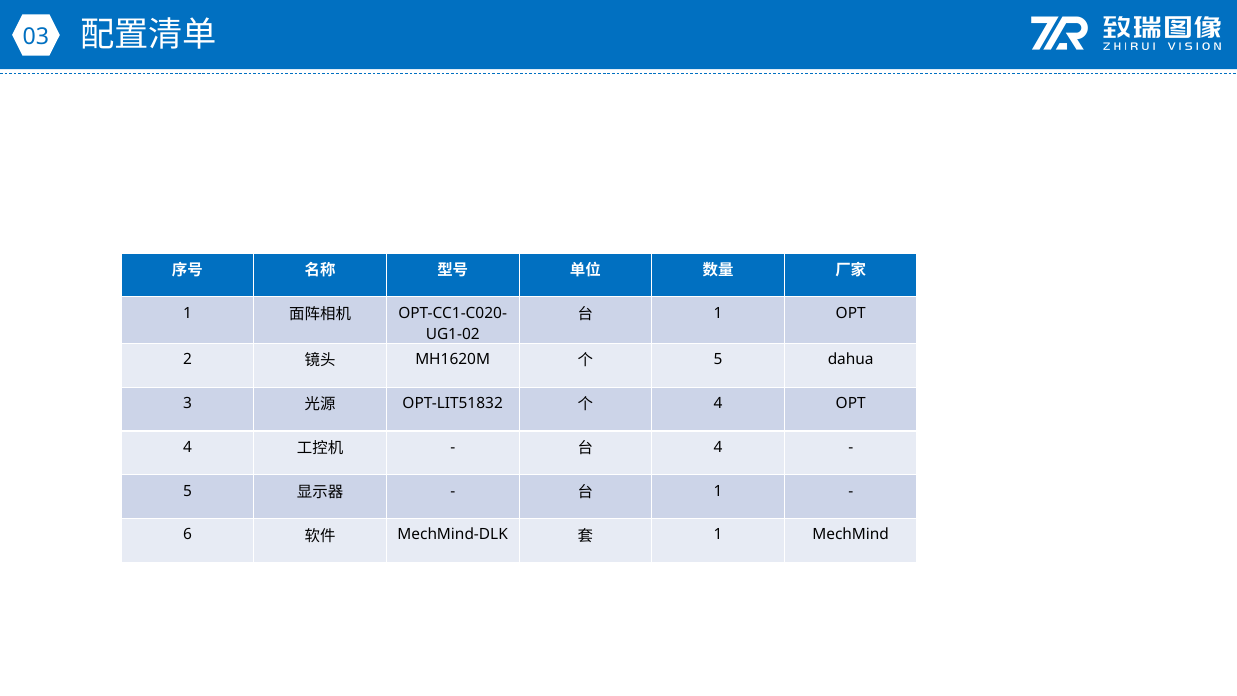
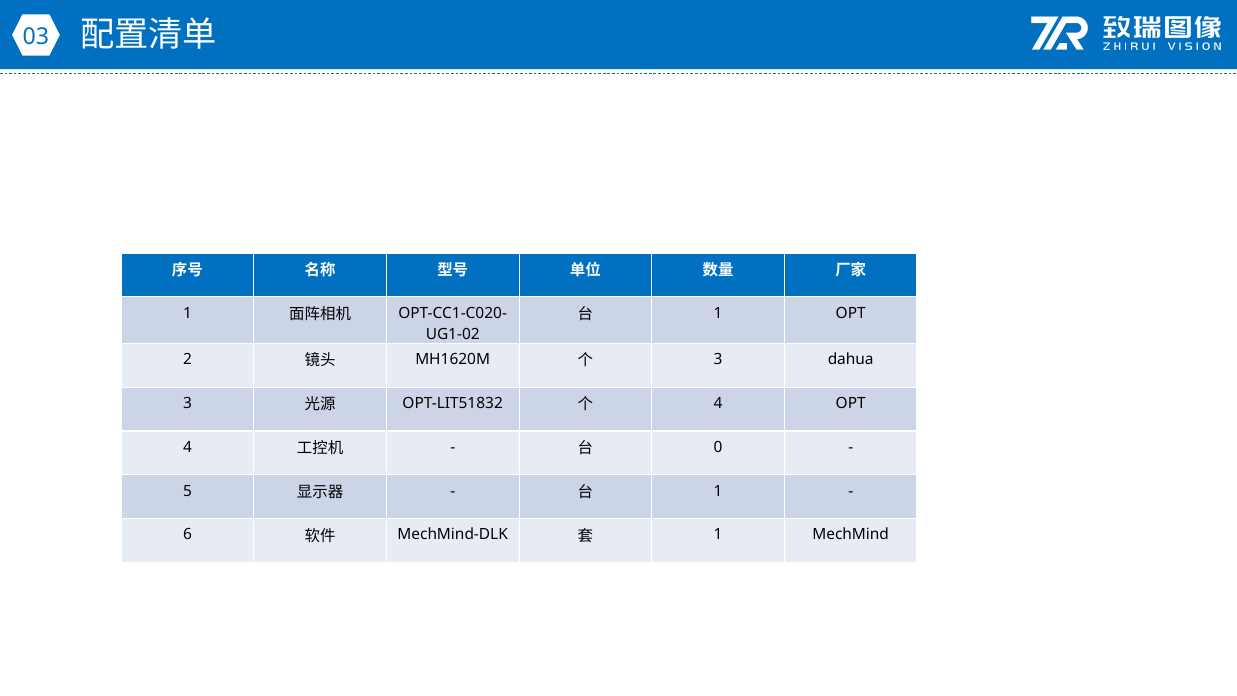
5 at (718, 359): 5 -> 3
4 at (718, 447): 4 -> 0
